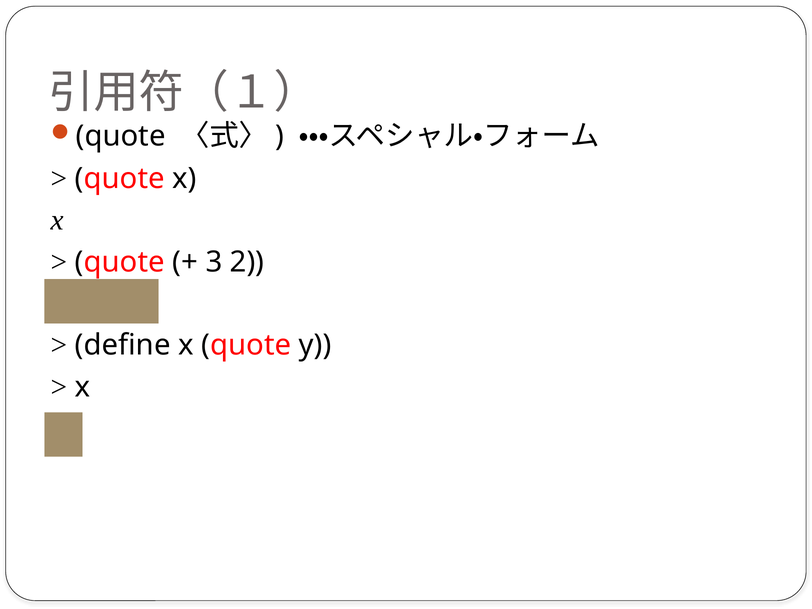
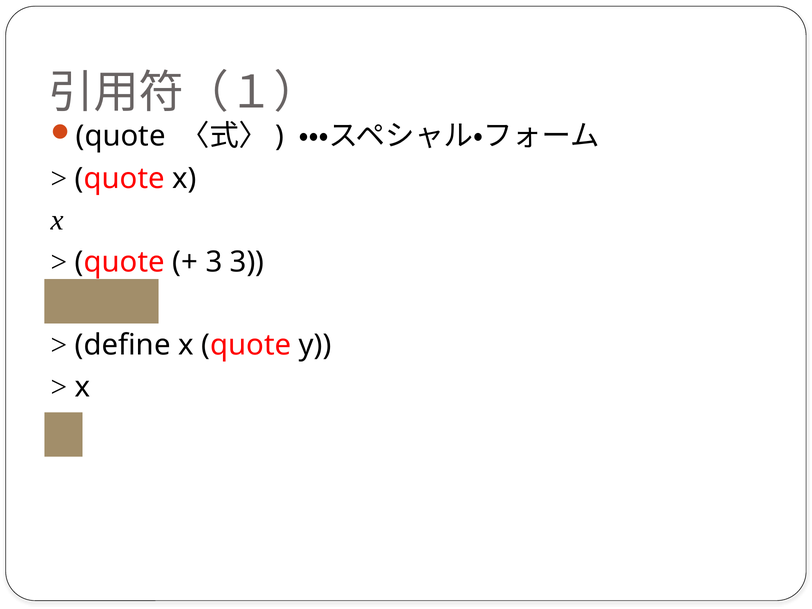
3 2: 2 -> 3
